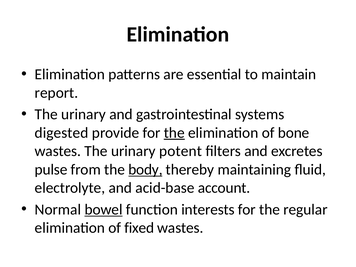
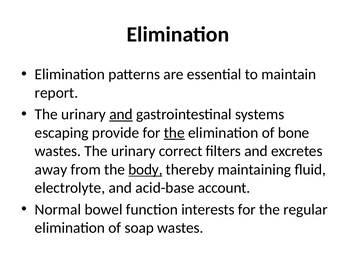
and at (121, 114) underline: none -> present
digested: digested -> escaping
potent: potent -> correct
pulse: pulse -> away
bowel underline: present -> none
fixed: fixed -> soap
